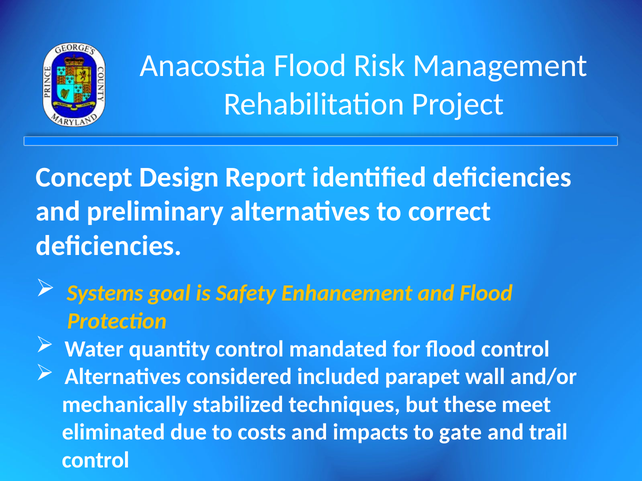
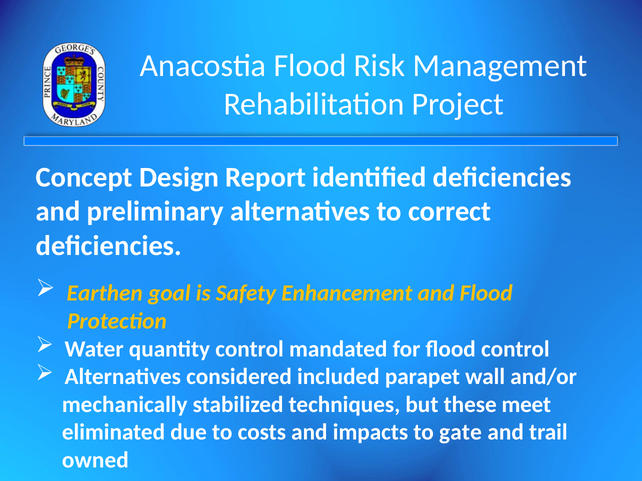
Systems: Systems -> Earthen
control at (96, 461): control -> owned
